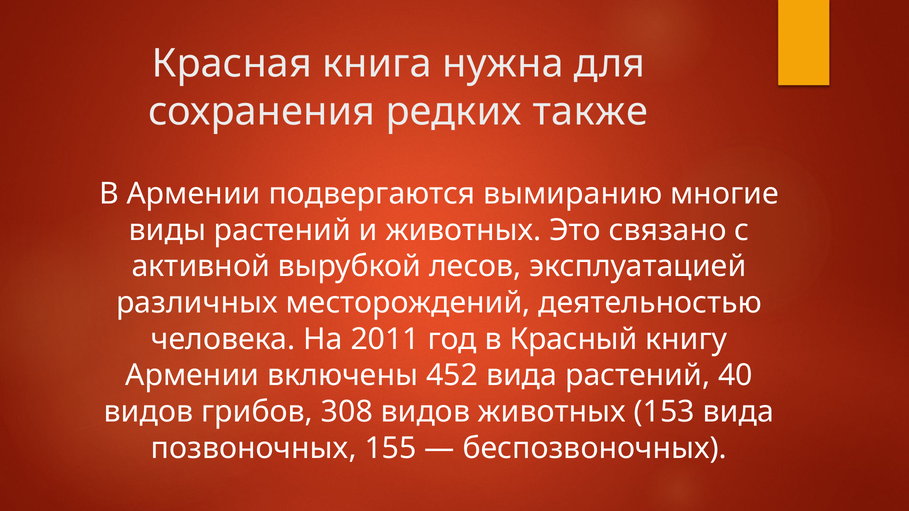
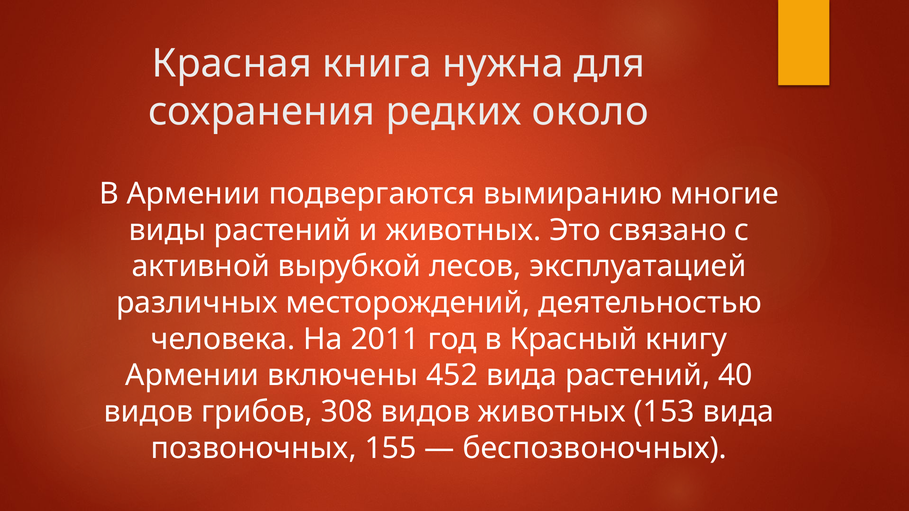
также: также -> около
